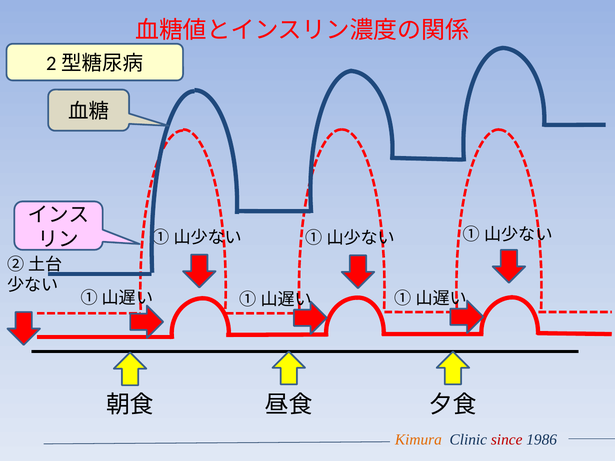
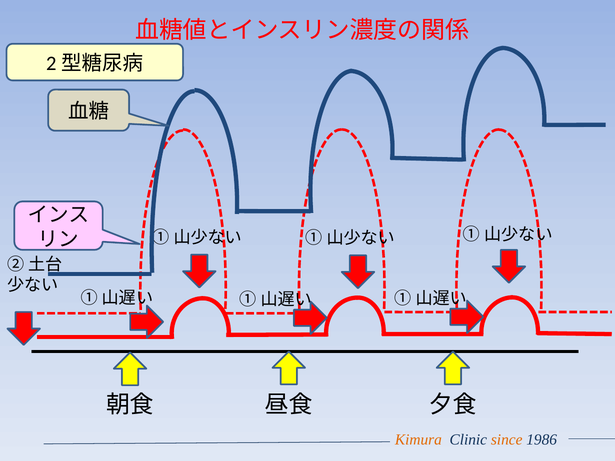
since colour: red -> orange
